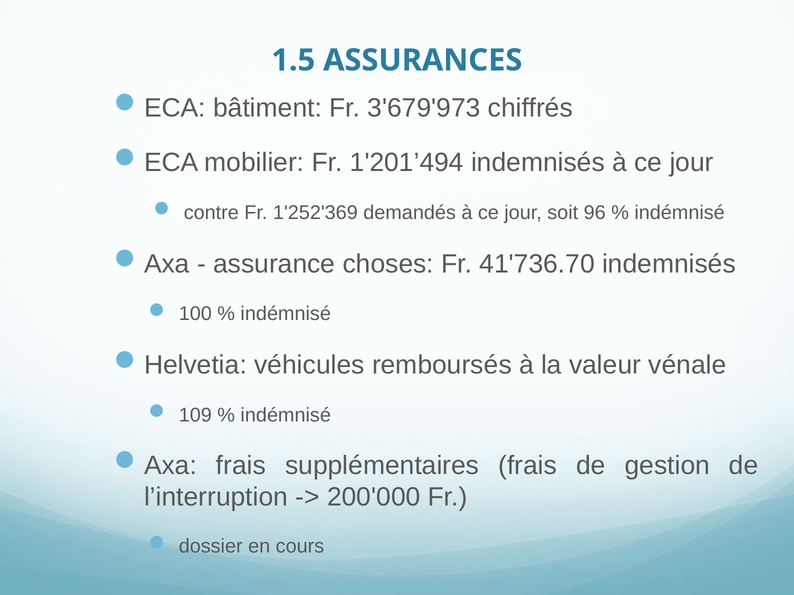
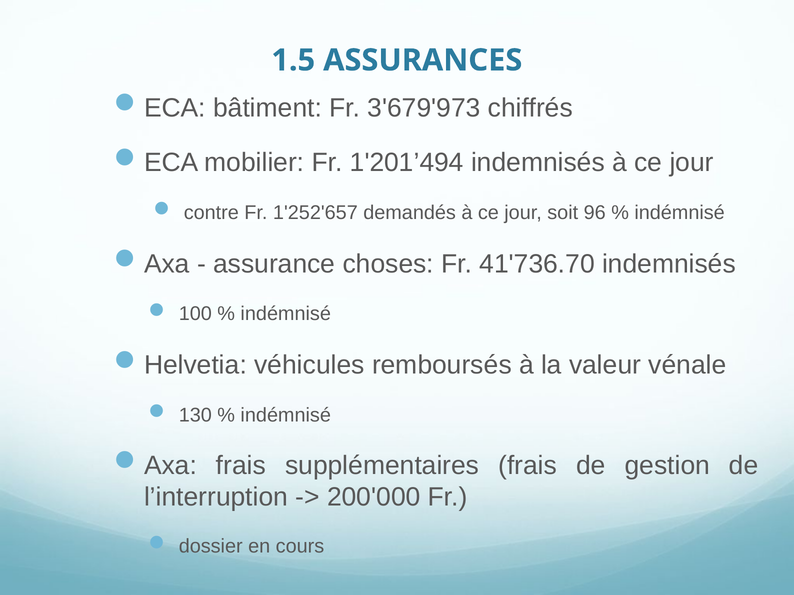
1'252'369: 1'252'369 -> 1'252'657
109: 109 -> 130
